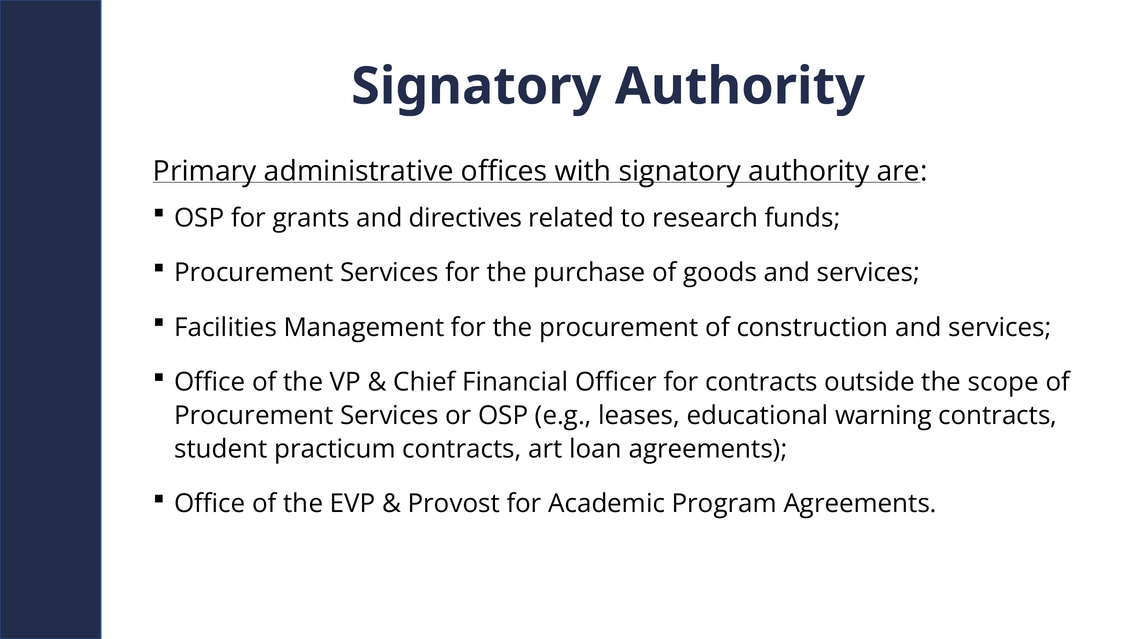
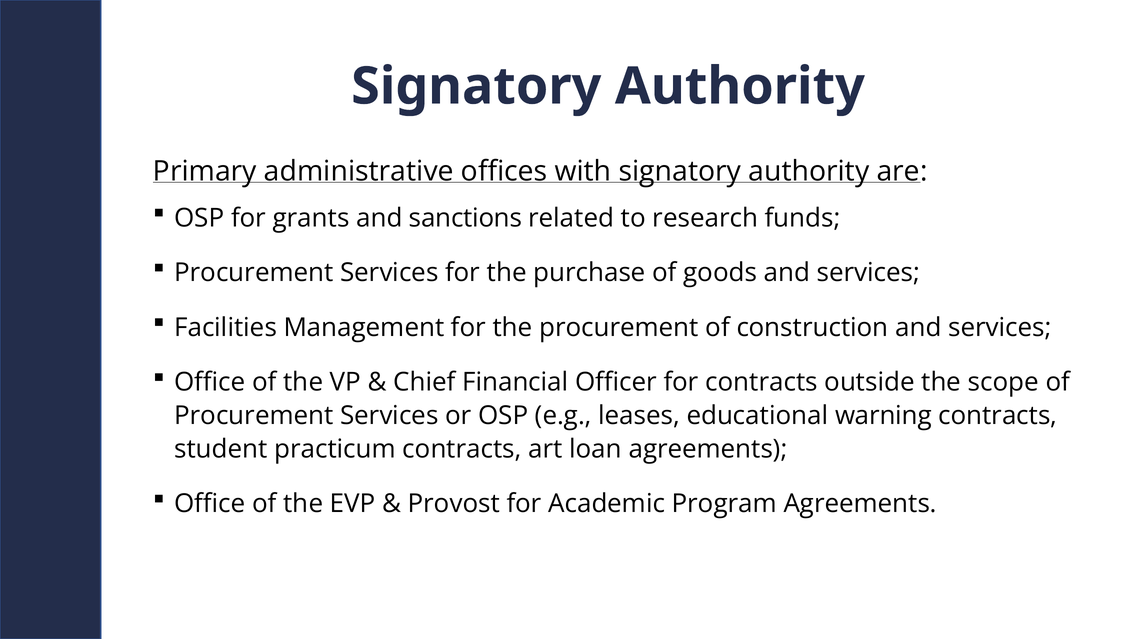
directives: directives -> sanctions
